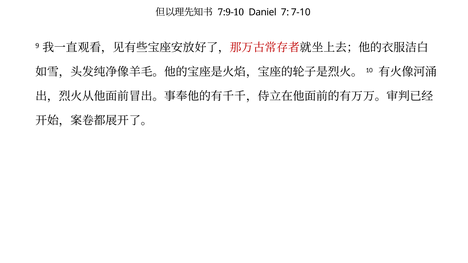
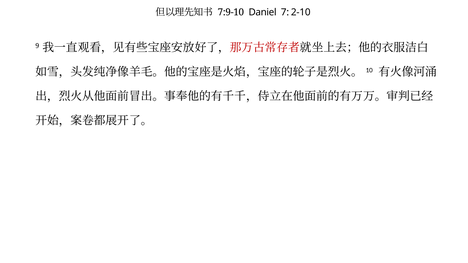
7-10: 7-10 -> 2-10
